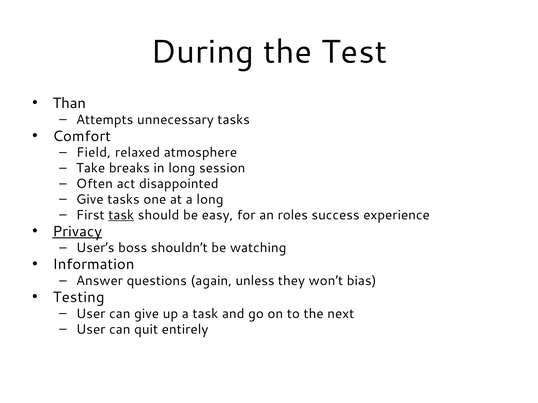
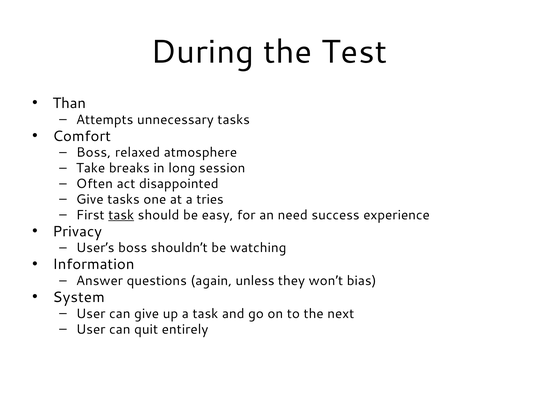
Field at (94, 153): Field -> Boss
a long: long -> tries
roles: roles -> need
Privacy underline: present -> none
Testing: Testing -> System
